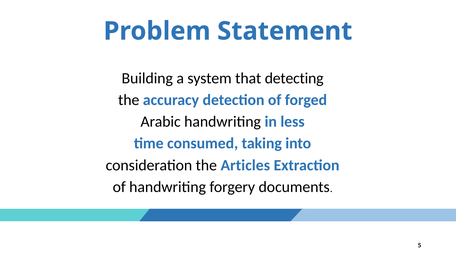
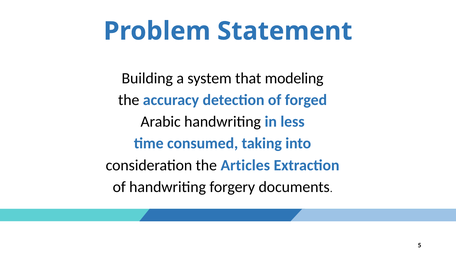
detecting: detecting -> modeling
